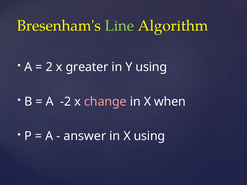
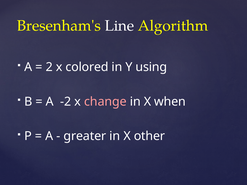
Line colour: light green -> white
greater: greater -> colored
answer: answer -> greater
X using: using -> other
